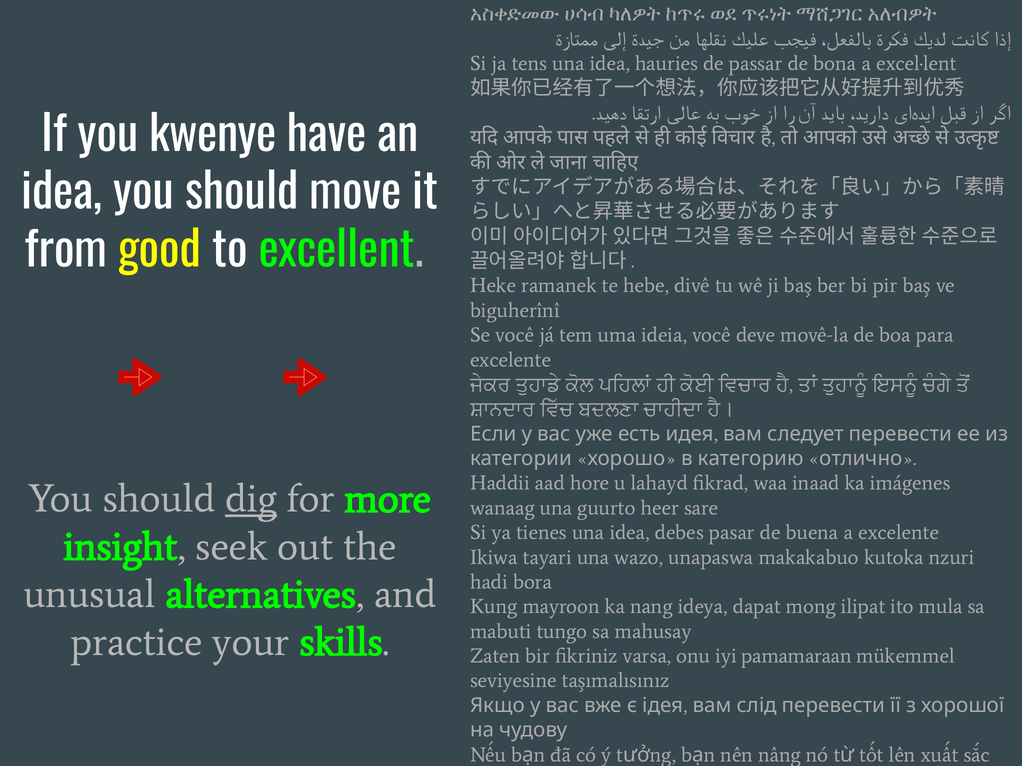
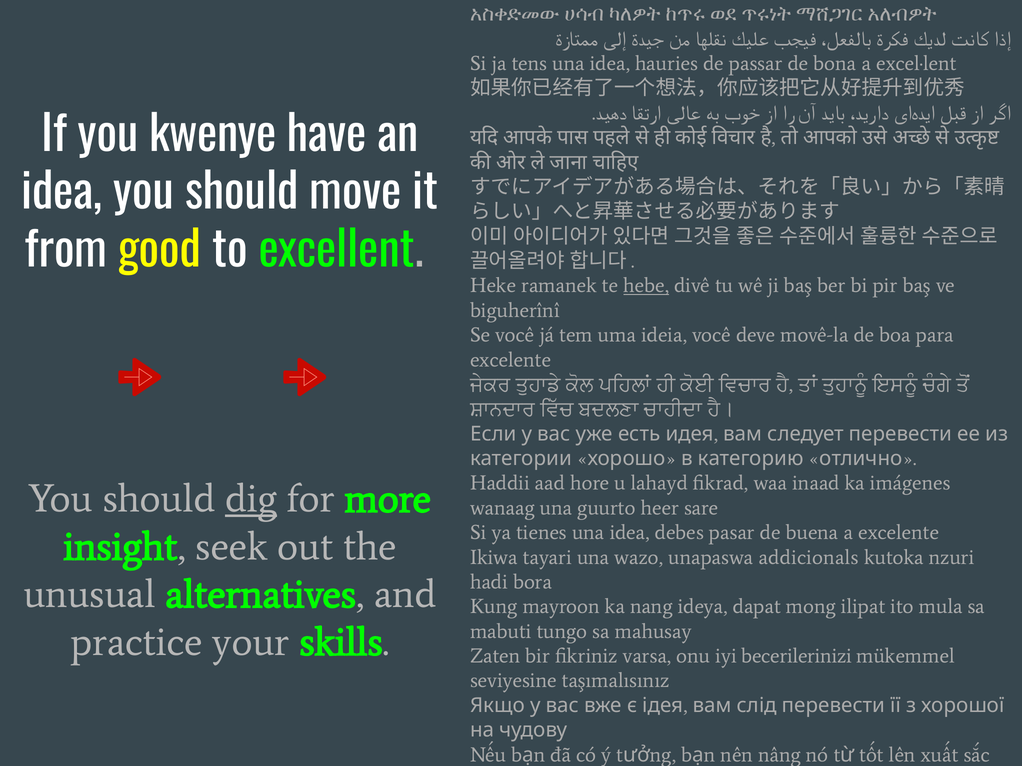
hebe underline: none -> present
makakabuo: makakabuo -> addicionals
pamamaraan: pamamaraan -> becerilerinizi
